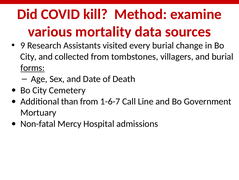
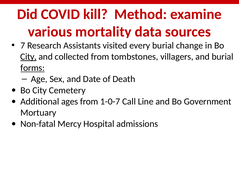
9: 9 -> 7
City at (28, 56) underline: none -> present
than: than -> ages
1-6-7: 1-6-7 -> 1-0-7
